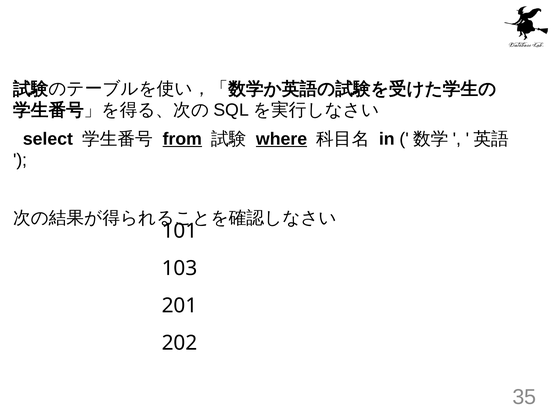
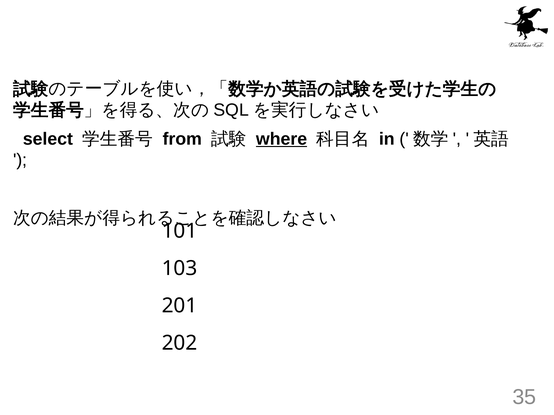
from underline: present -> none
